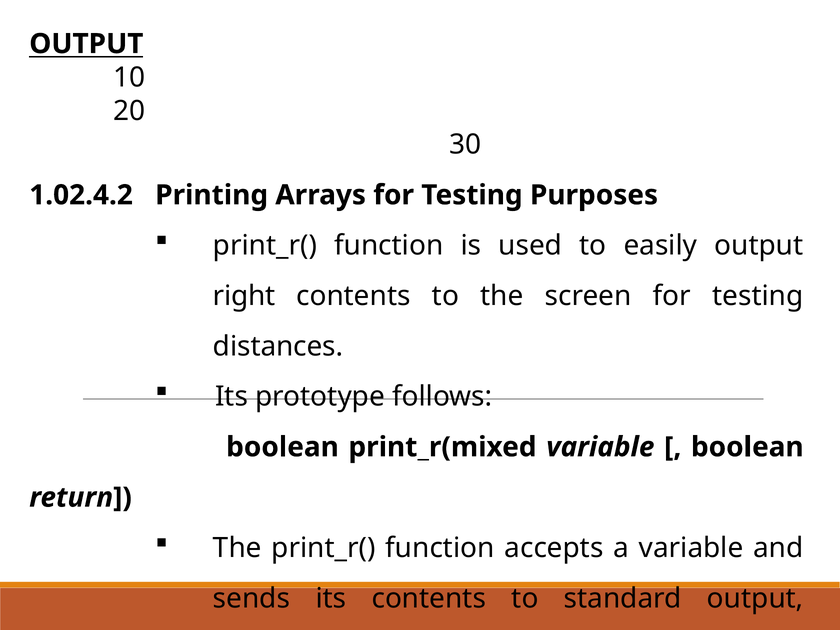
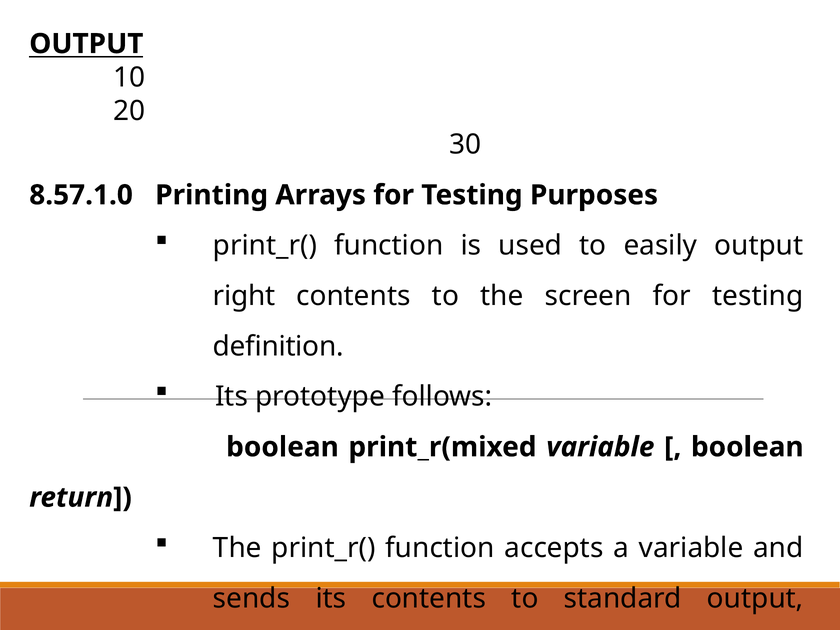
1.02.4.2: 1.02.4.2 -> 8.57.1.0
distances: distances -> definition
